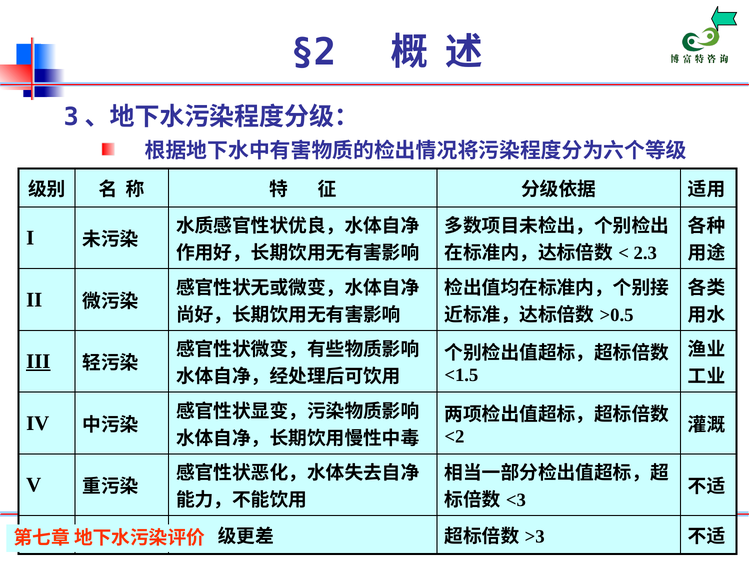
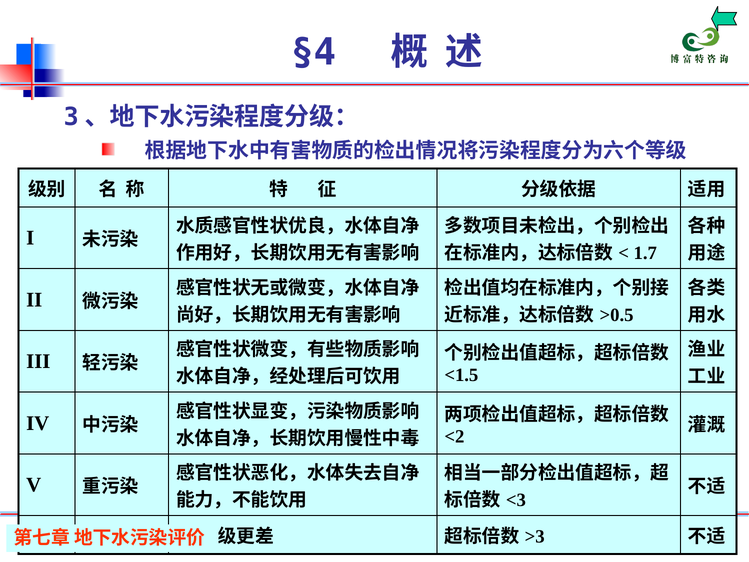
§2: §2 -> §4
2.3: 2.3 -> 1.7
III underline: present -> none
